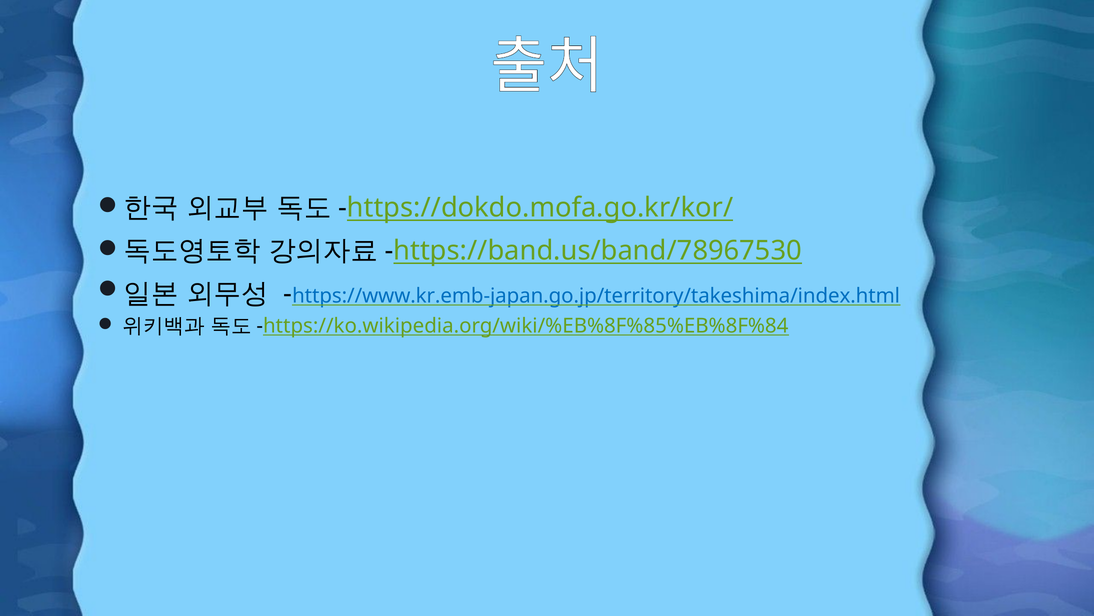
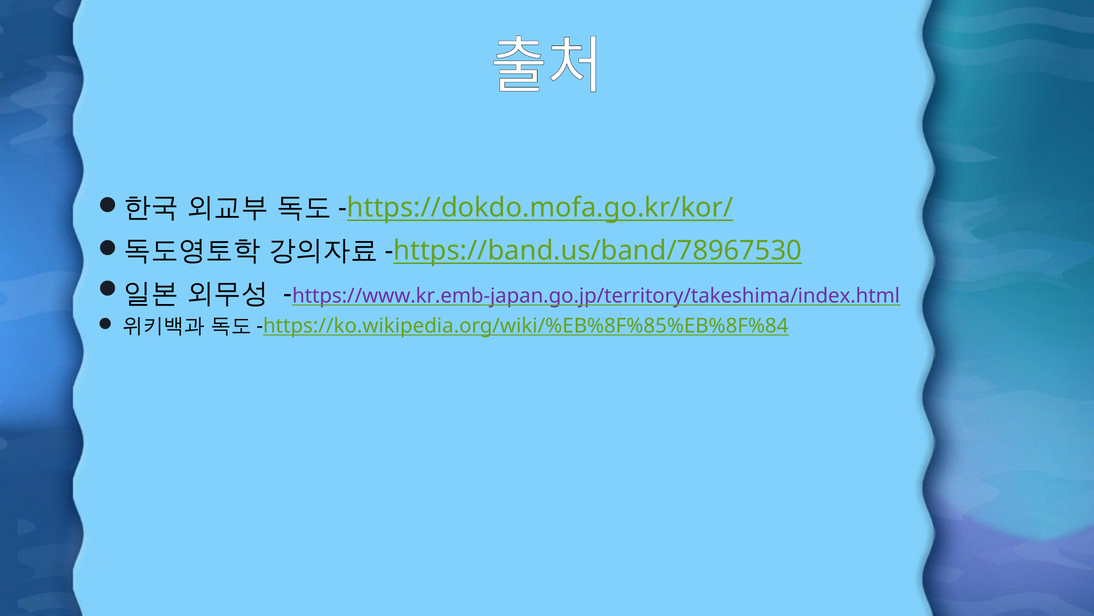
https://www.kr.emb-japan.go.jp/territory/takeshima/index.html colour: blue -> purple
